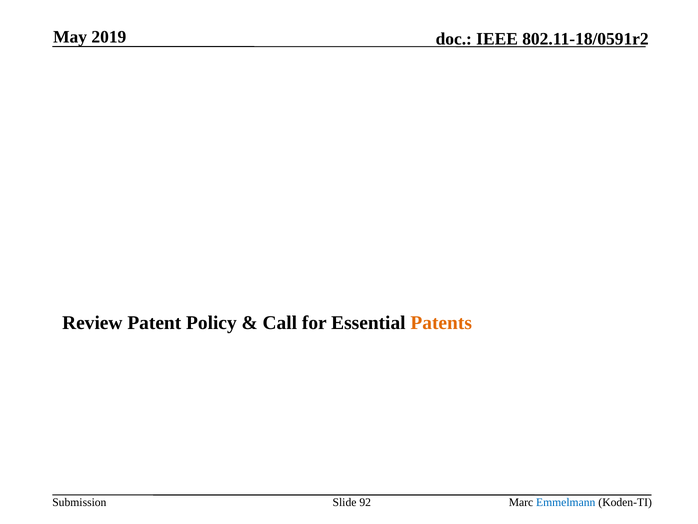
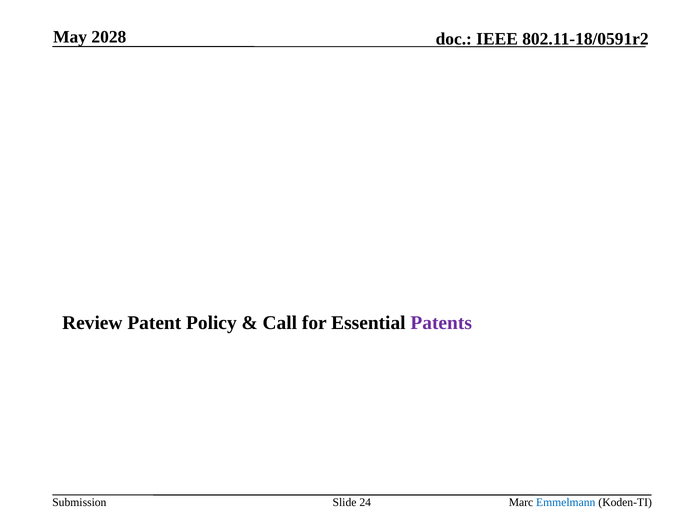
2019: 2019 -> 2028
Patents colour: orange -> purple
92: 92 -> 24
